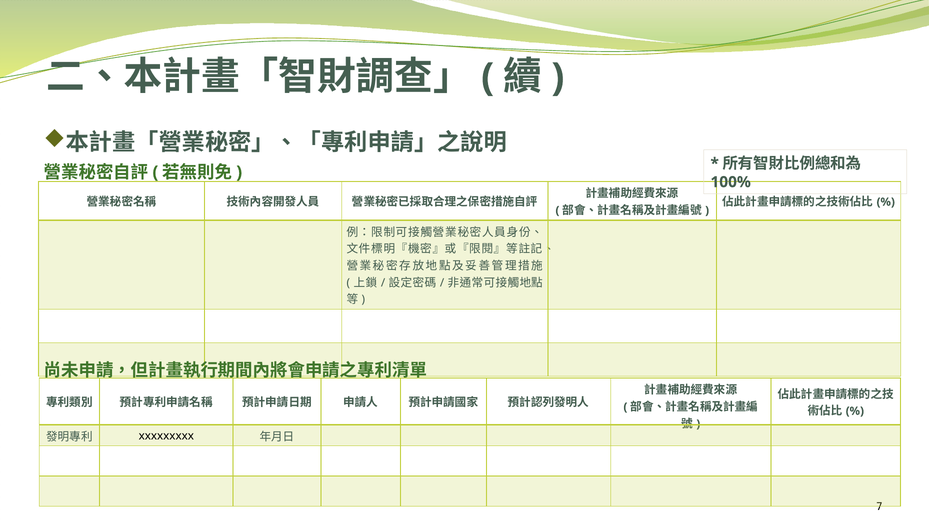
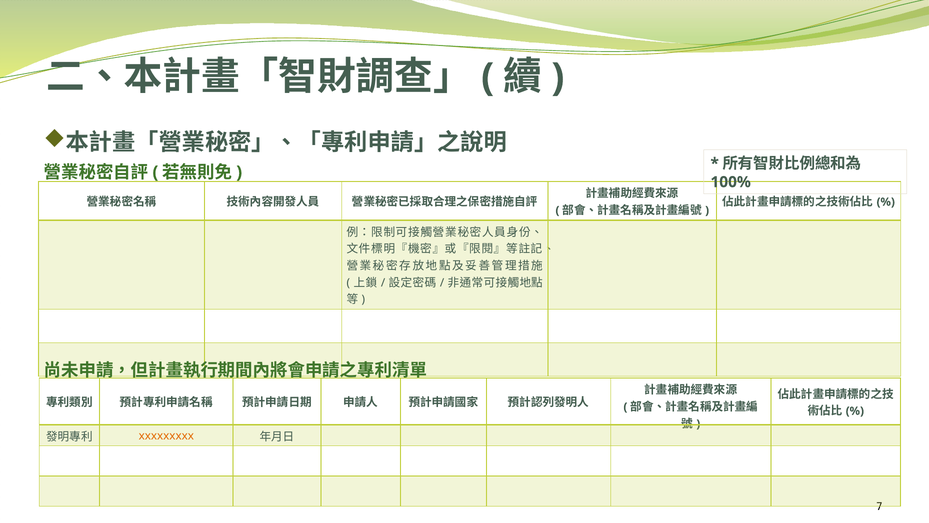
xxxxxxxxx colour: black -> orange
